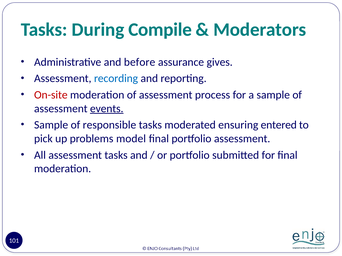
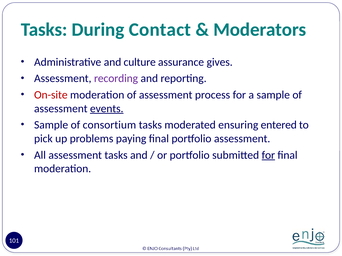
Compile: Compile -> Contact
before: before -> culture
recording colour: blue -> purple
responsible: responsible -> consortium
model: model -> paying
for at (268, 155) underline: none -> present
